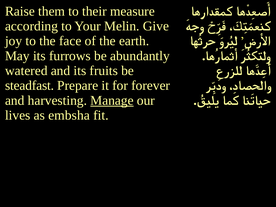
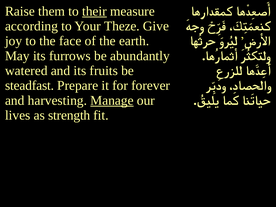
their underline: none -> present
Melin: Melin -> Theze
embsha: embsha -> strength
